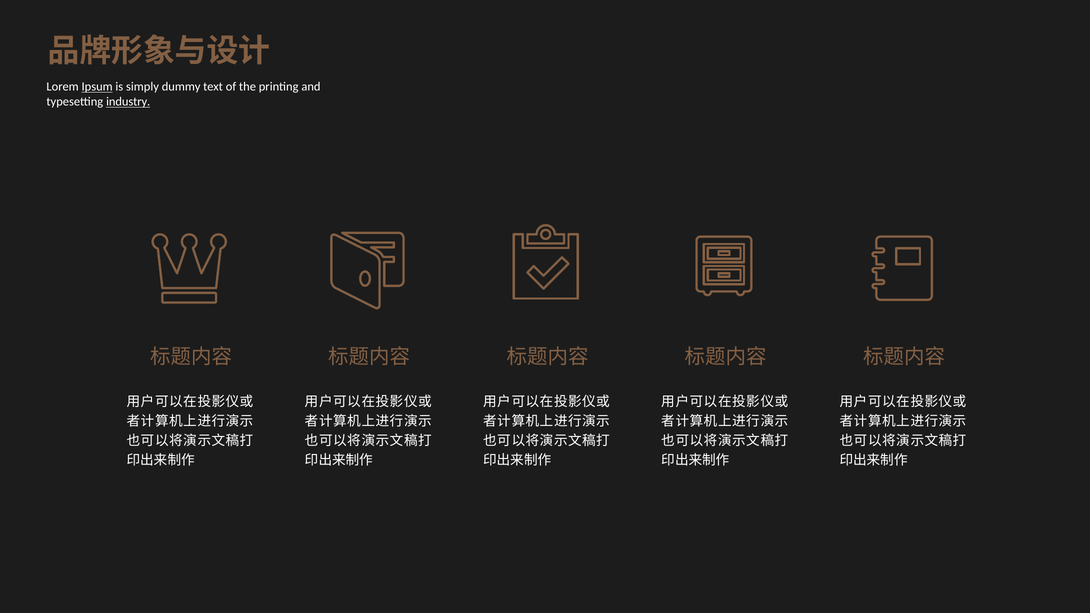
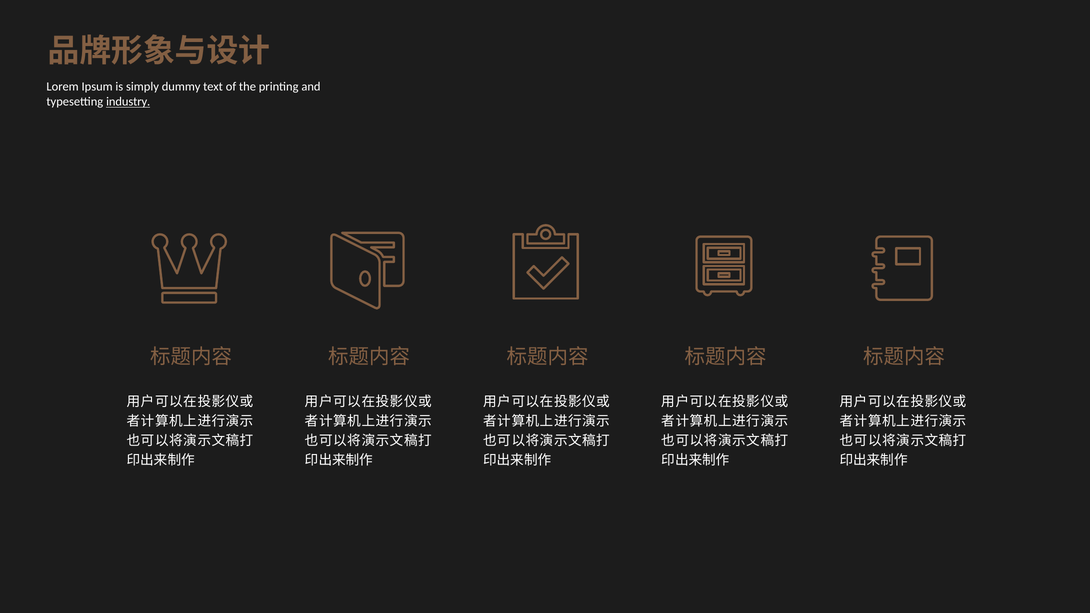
Ipsum underline: present -> none
